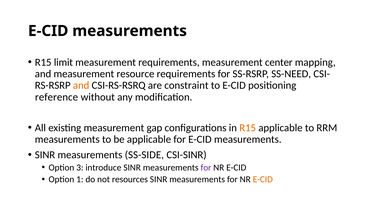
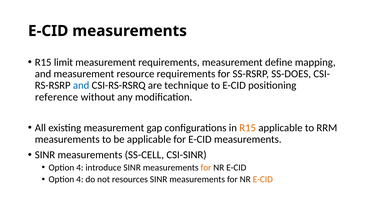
center: center -> define
SS-NEED: SS-NEED -> SS-DOES
and at (81, 85) colour: orange -> blue
constraint: constraint -> technique
SS-SIDE: SS-SIDE -> SS-CELL
3 at (80, 167): 3 -> 4
for at (206, 167) colour: purple -> orange
1 at (80, 179): 1 -> 4
